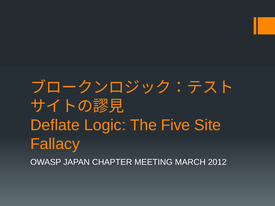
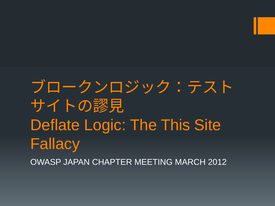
Five: Five -> This
